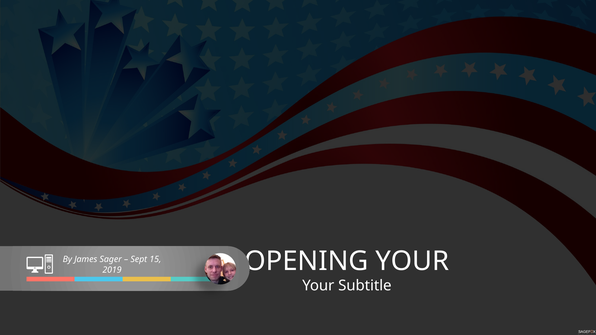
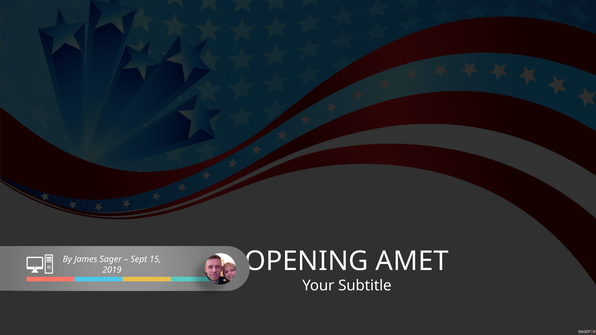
OPENING YOUR: YOUR -> AMET
